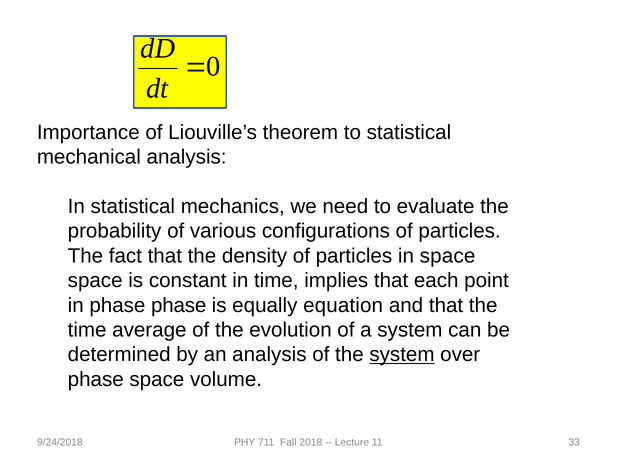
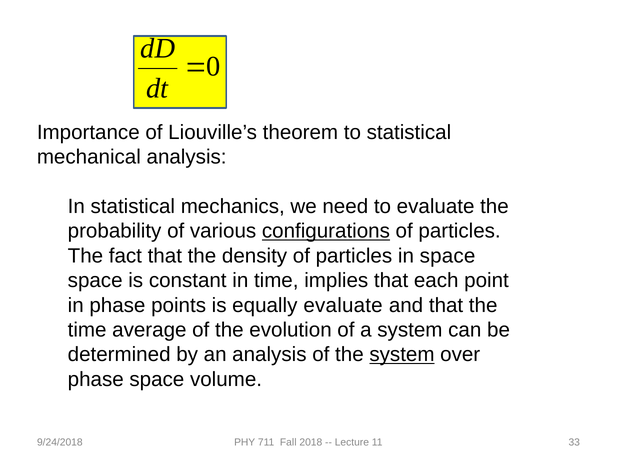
configurations underline: none -> present
phase phase: phase -> points
equally equation: equation -> evaluate
